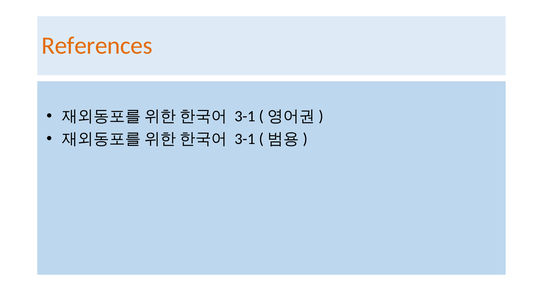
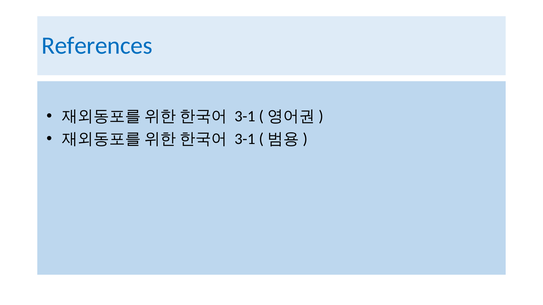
References colour: orange -> blue
